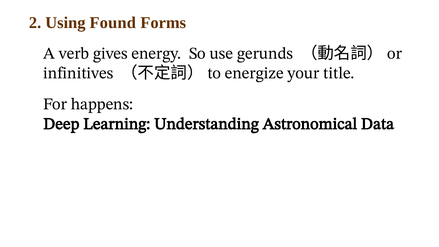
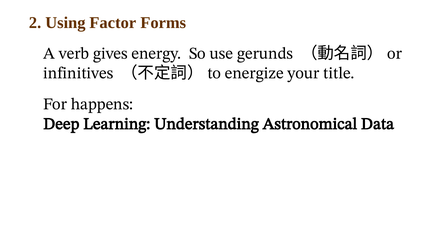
Found: Found -> Factor
